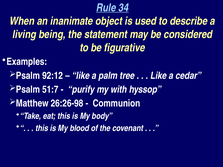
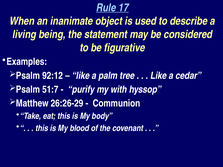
34: 34 -> 17
26:26-98: 26:26-98 -> 26:26-29
